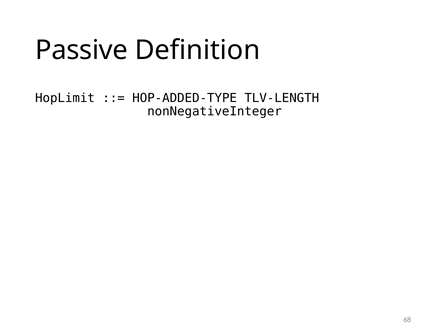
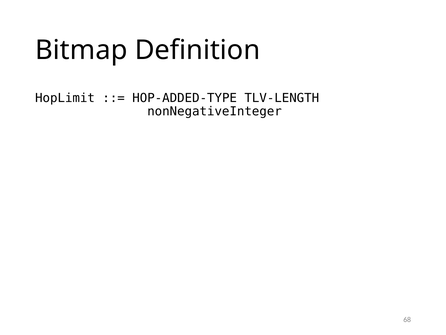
Passive: Passive -> Bitmap
